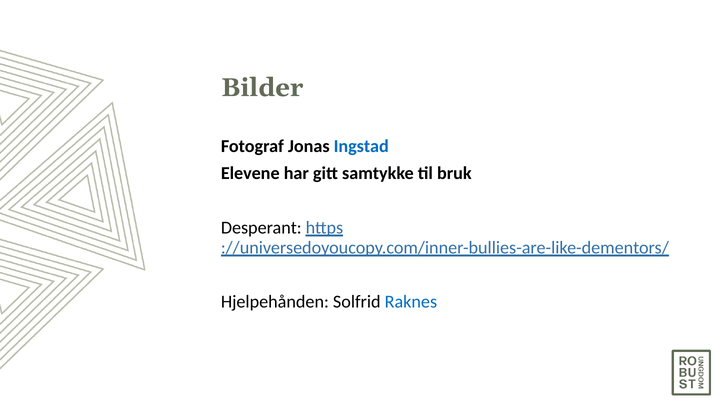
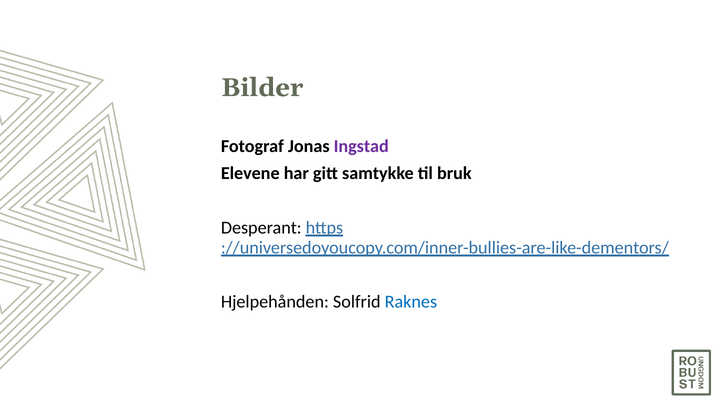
Ingstad colour: blue -> purple
